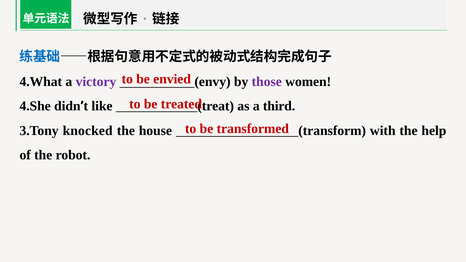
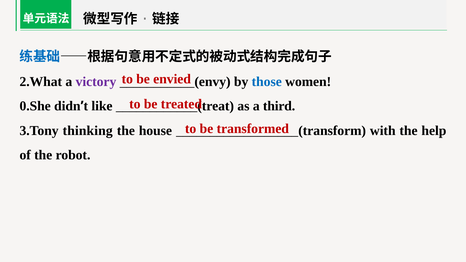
4.What: 4.What -> 2.What
those colour: purple -> blue
4.She: 4.She -> 0.She
knocked: knocked -> thinking
